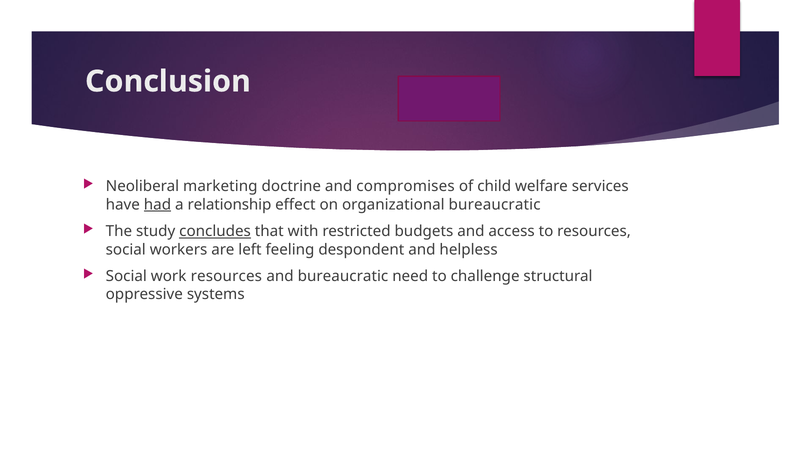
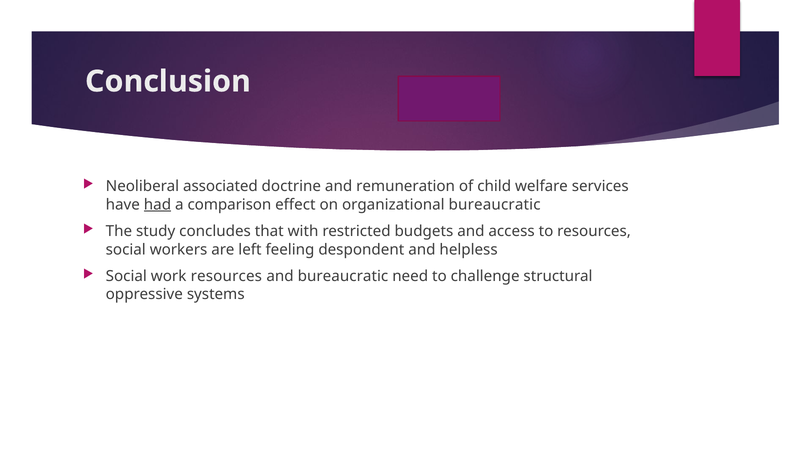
marketing: marketing -> associated
compromises: compromises -> remuneration
relationship: relationship -> comparison
concludes underline: present -> none
